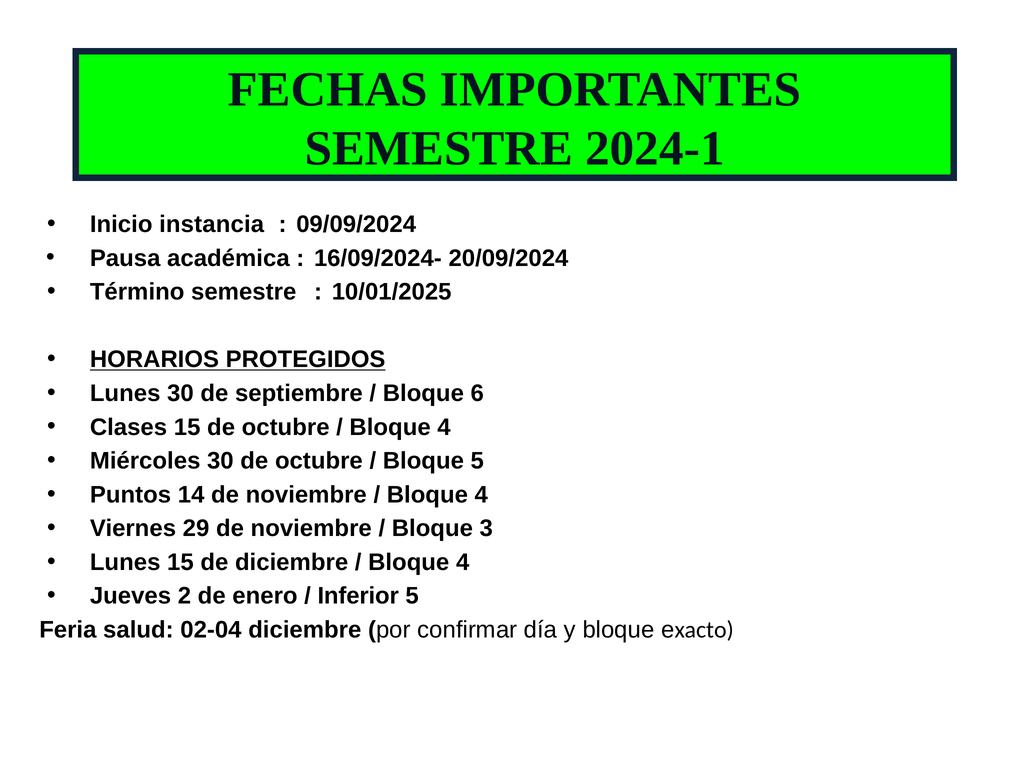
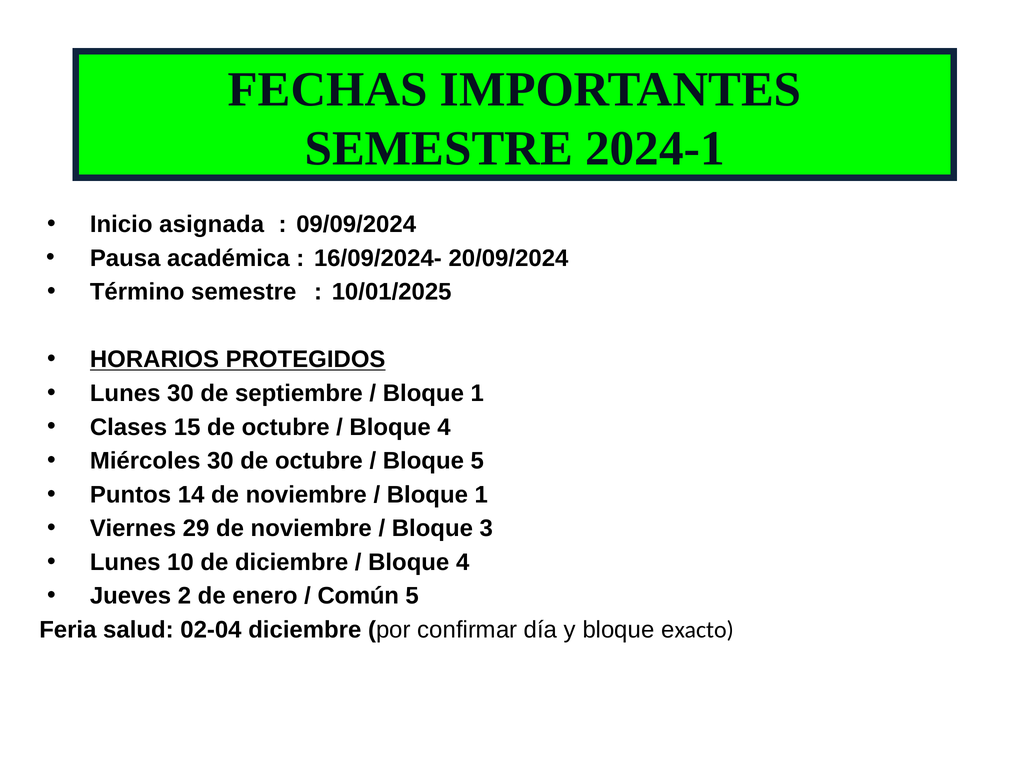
instancia: instancia -> asignada
6 at (477, 393): 6 -> 1
4 at (481, 495): 4 -> 1
Lunes 15: 15 -> 10
Inferior: Inferior -> Común
